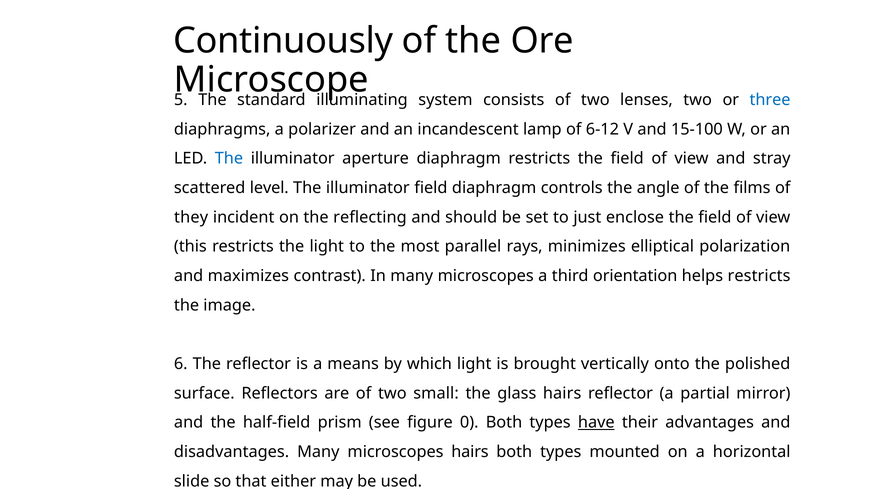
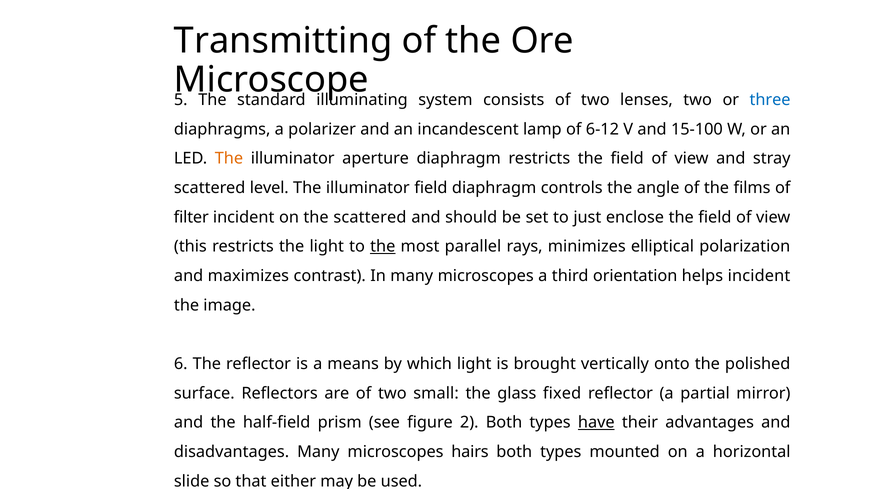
Continuously: Continuously -> Transmitting
The at (229, 159) colour: blue -> orange
they: they -> filter
the reflecting: reflecting -> scattered
the at (383, 247) underline: none -> present
helps restricts: restricts -> incident
glass hairs: hairs -> fixed
0: 0 -> 2
